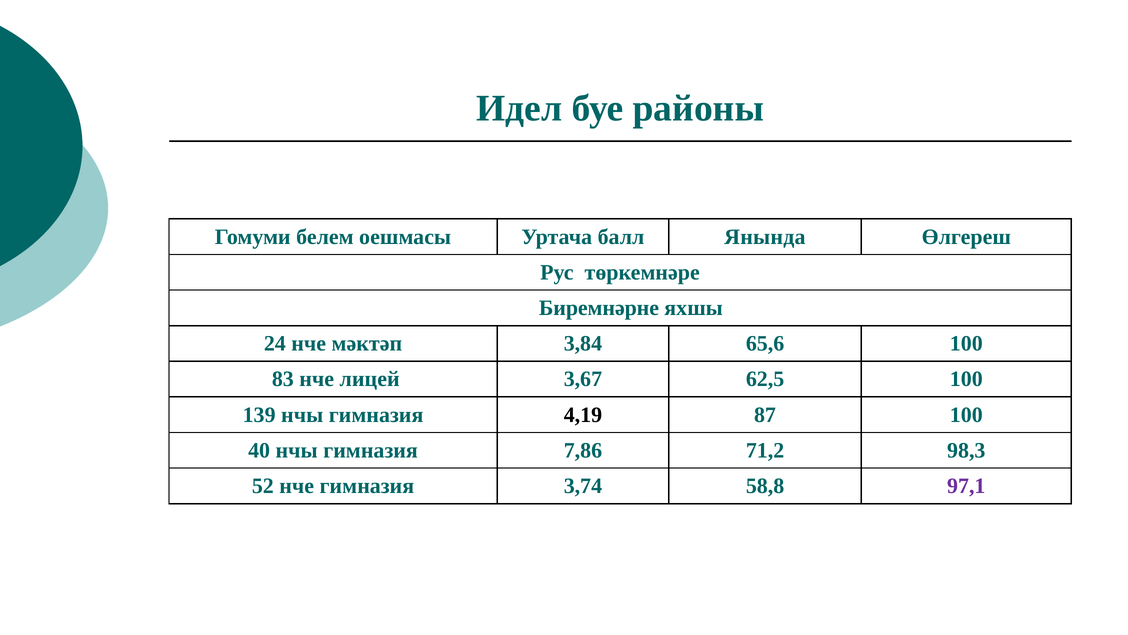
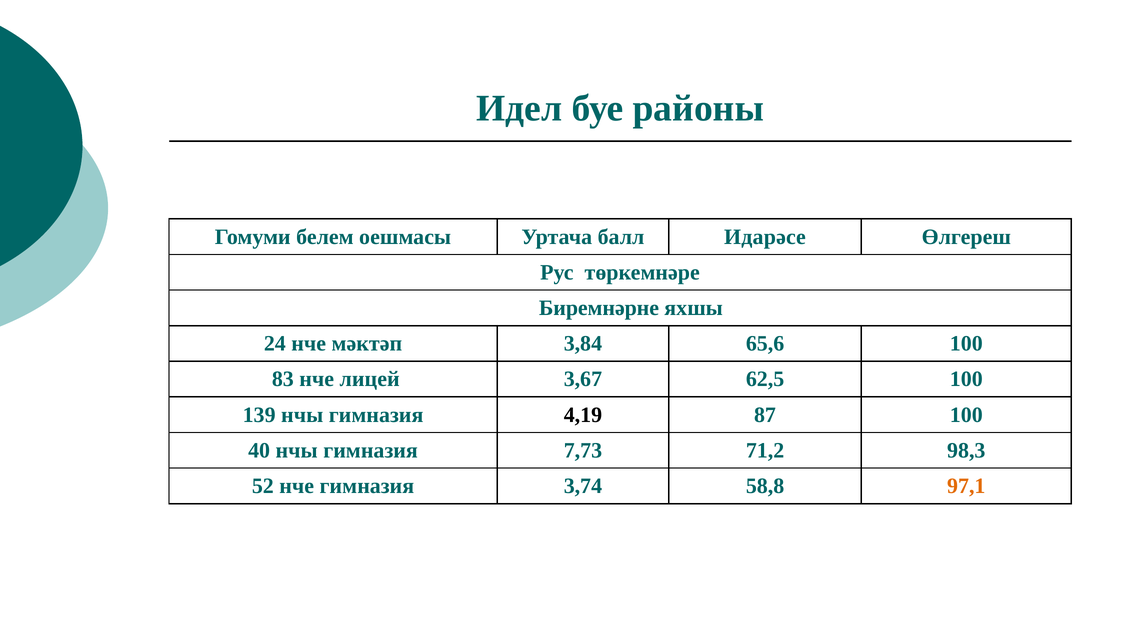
Янында: Янында -> Идарәсе
7,86: 7,86 -> 7,73
97,1 colour: purple -> orange
